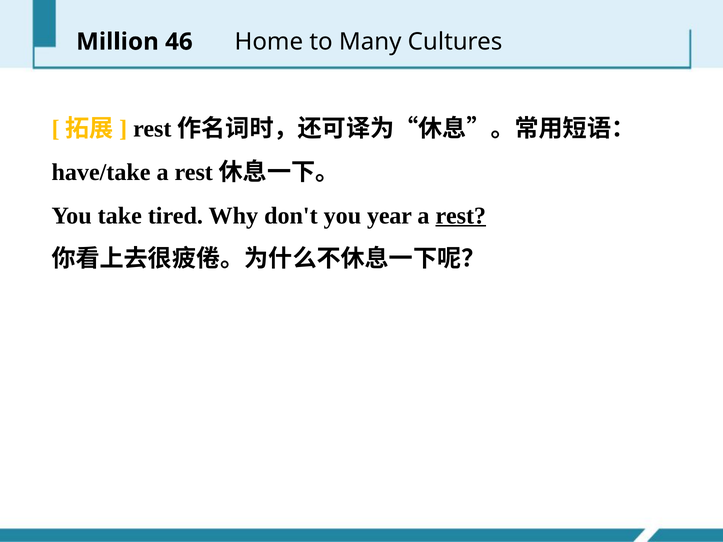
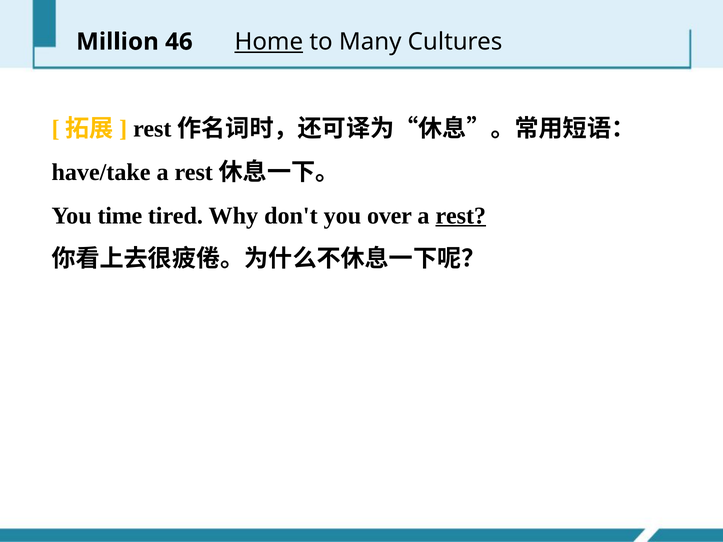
Home underline: none -> present
take: take -> time
year: year -> over
